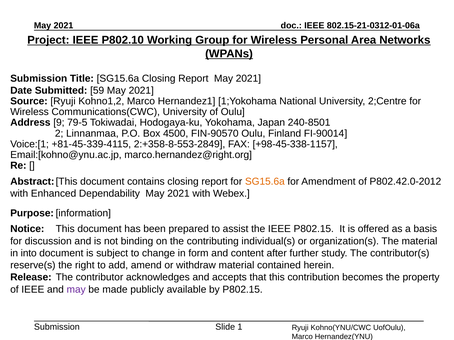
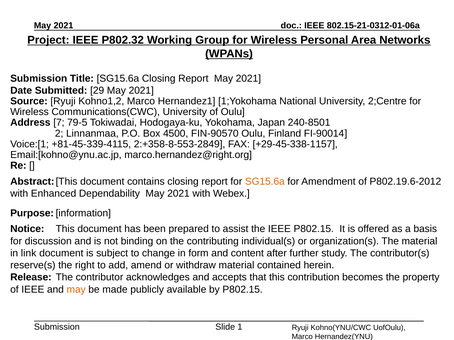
P802.10: P802.10 -> P802.32
59: 59 -> 29
9: 9 -> 7
+98-45-338-1157: +98-45-338-1157 -> +29-45-338-1157
P802.42.0-2012: P802.42.0-2012 -> P802.19.6-2012
into: into -> link
may at (76, 290) colour: purple -> orange
